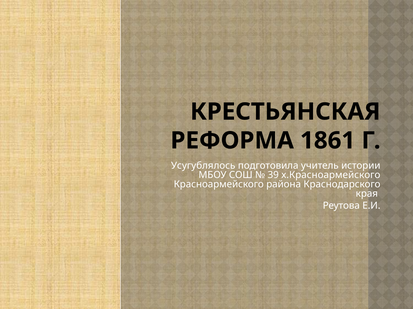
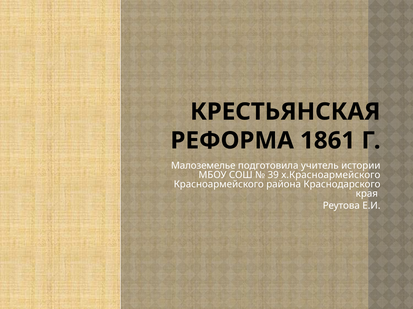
Усугублялось: Усугублялось -> Малоземелье
